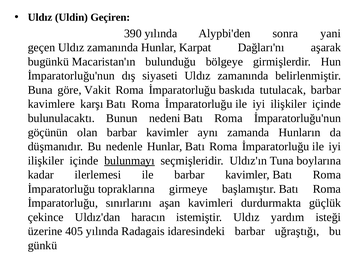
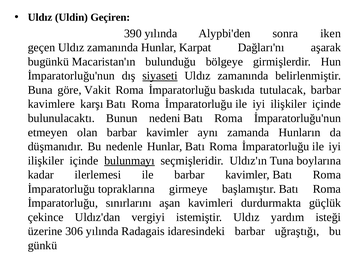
yani: yani -> iken
siyaseti underline: none -> present
göçünün: göçünün -> etmeyen
haracın: haracın -> vergiyi
405: 405 -> 306
